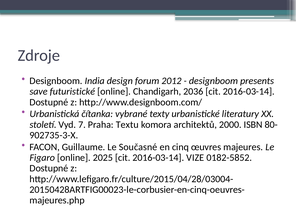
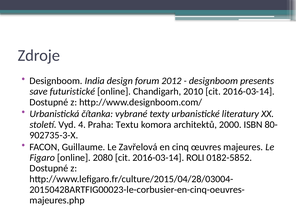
2036: 2036 -> 2010
7: 7 -> 4
Současné: Současné -> Zavřelová
2025: 2025 -> 2080
VIZE: VIZE -> ROLI
